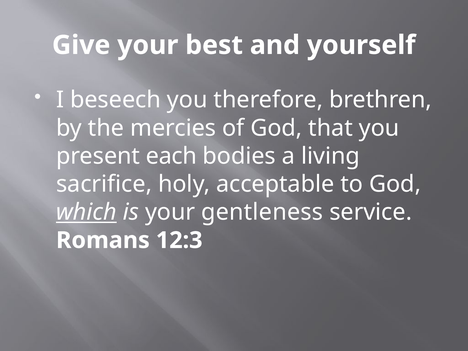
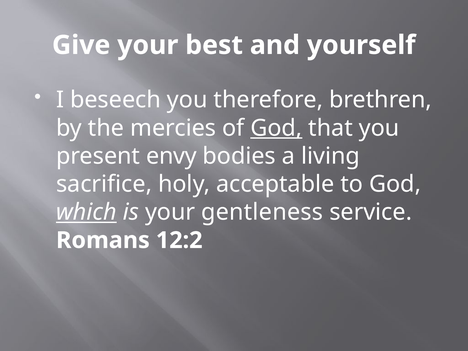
God at (276, 128) underline: none -> present
each: each -> envy
12:3: 12:3 -> 12:2
